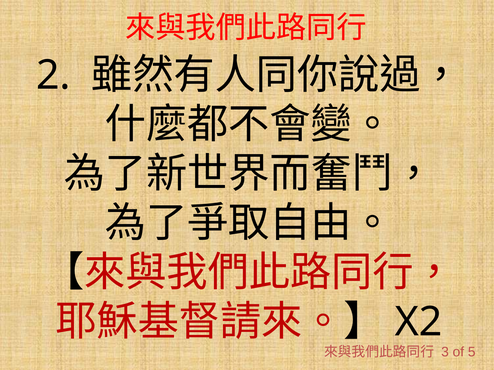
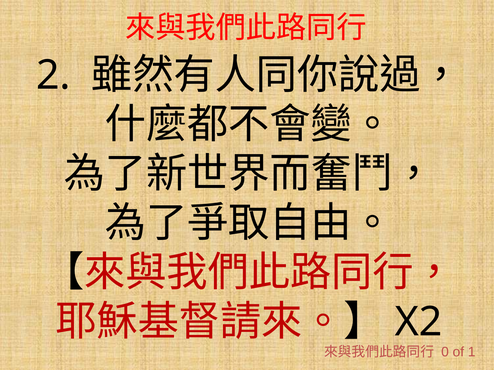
3: 3 -> 0
5: 5 -> 1
